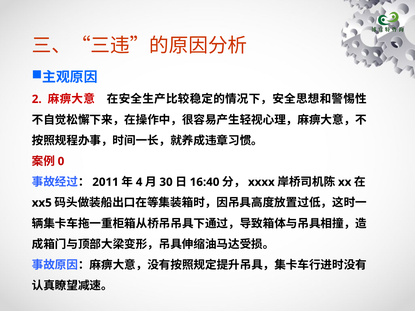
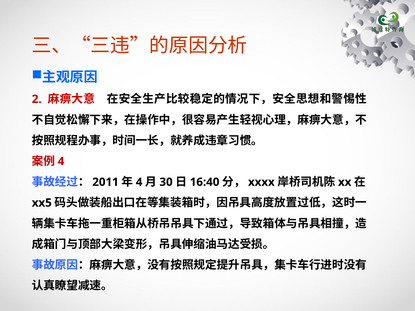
0 at (61, 161): 0 -> 4
